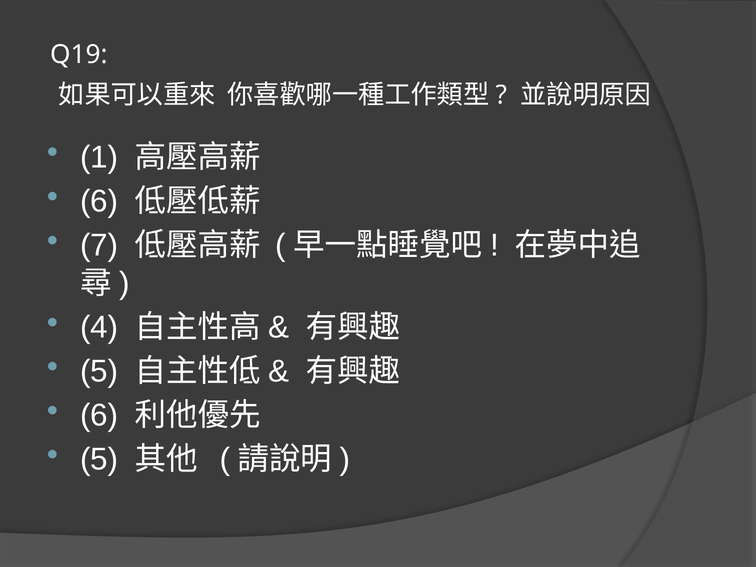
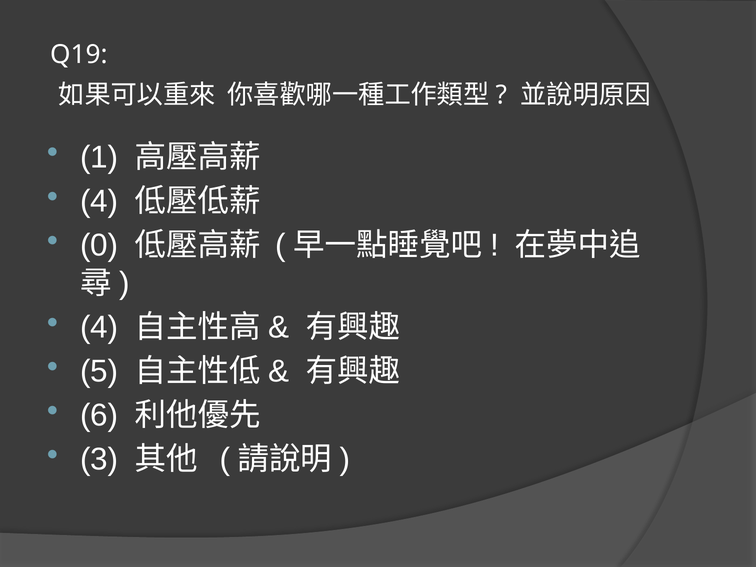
6 at (99, 201): 6 -> 4
7: 7 -> 0
5 at (99, 460): 5 -> 3
